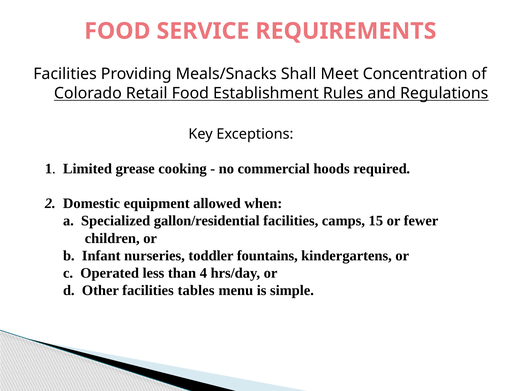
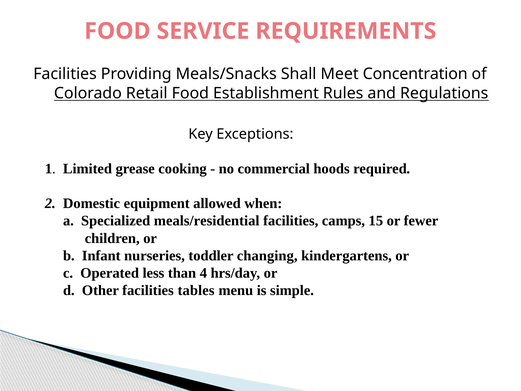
gallon/residential: gallon/residential -> meals/residential
fountains: fountains -> changing
